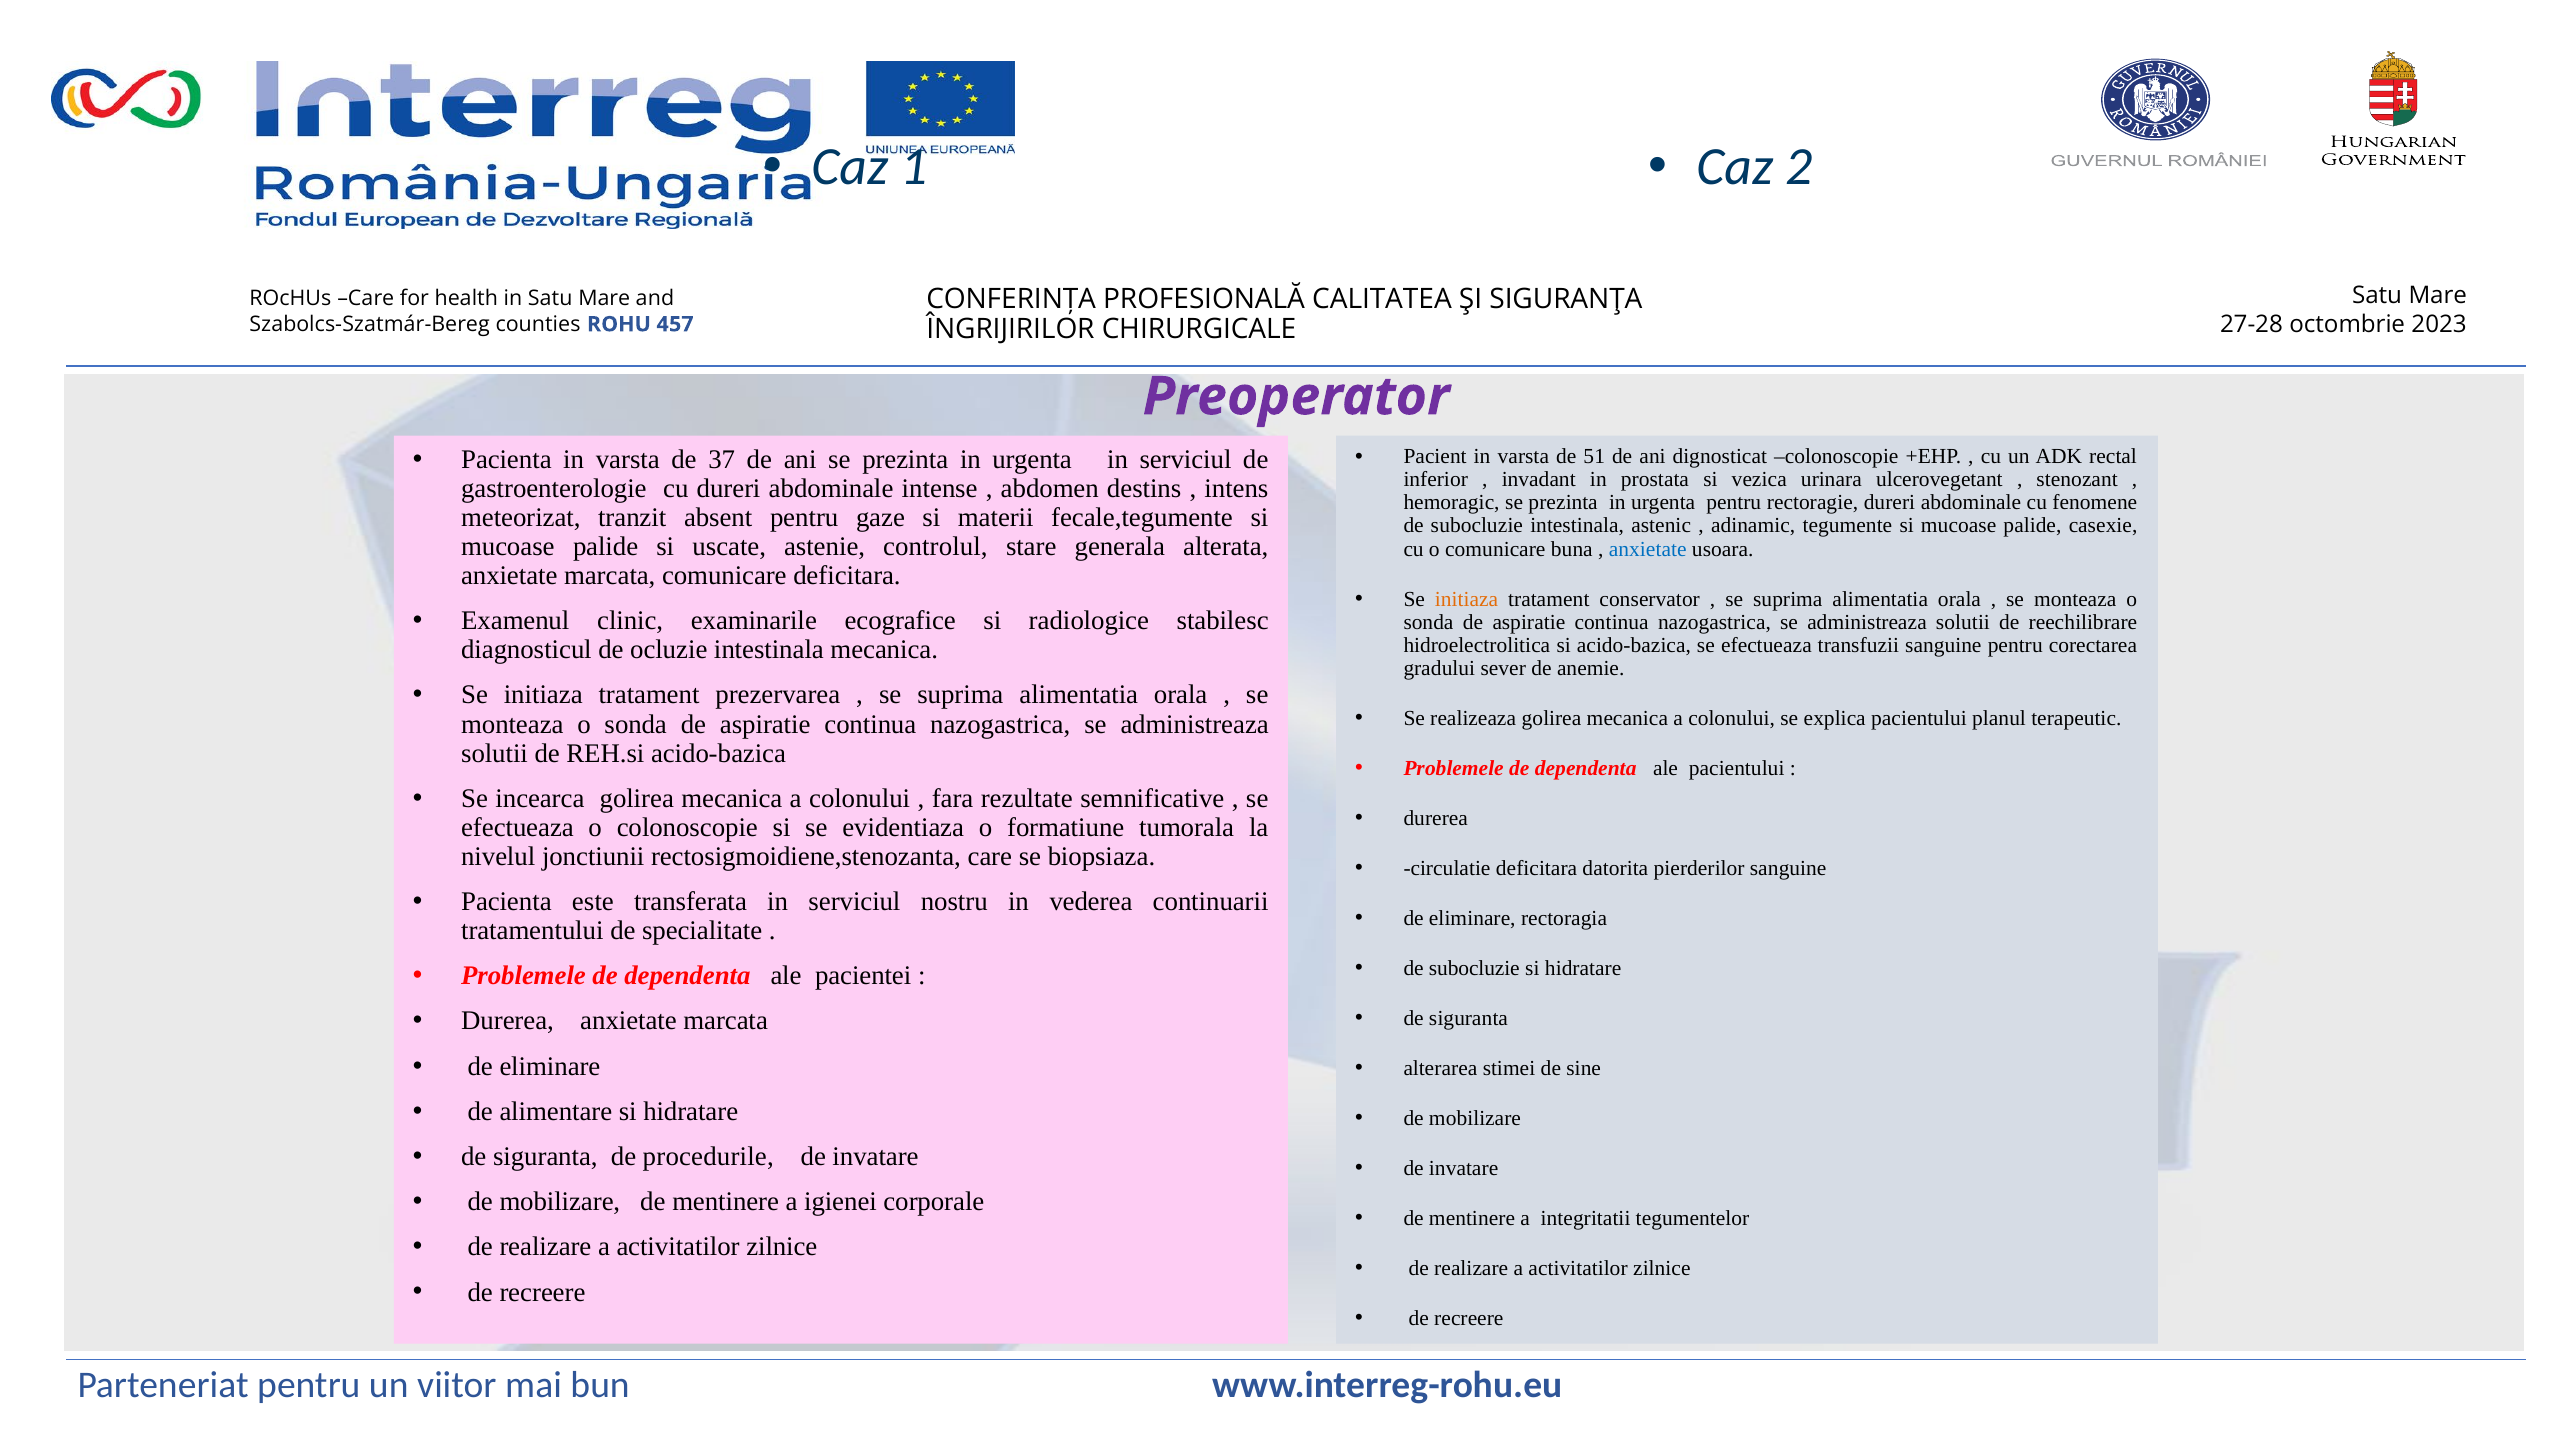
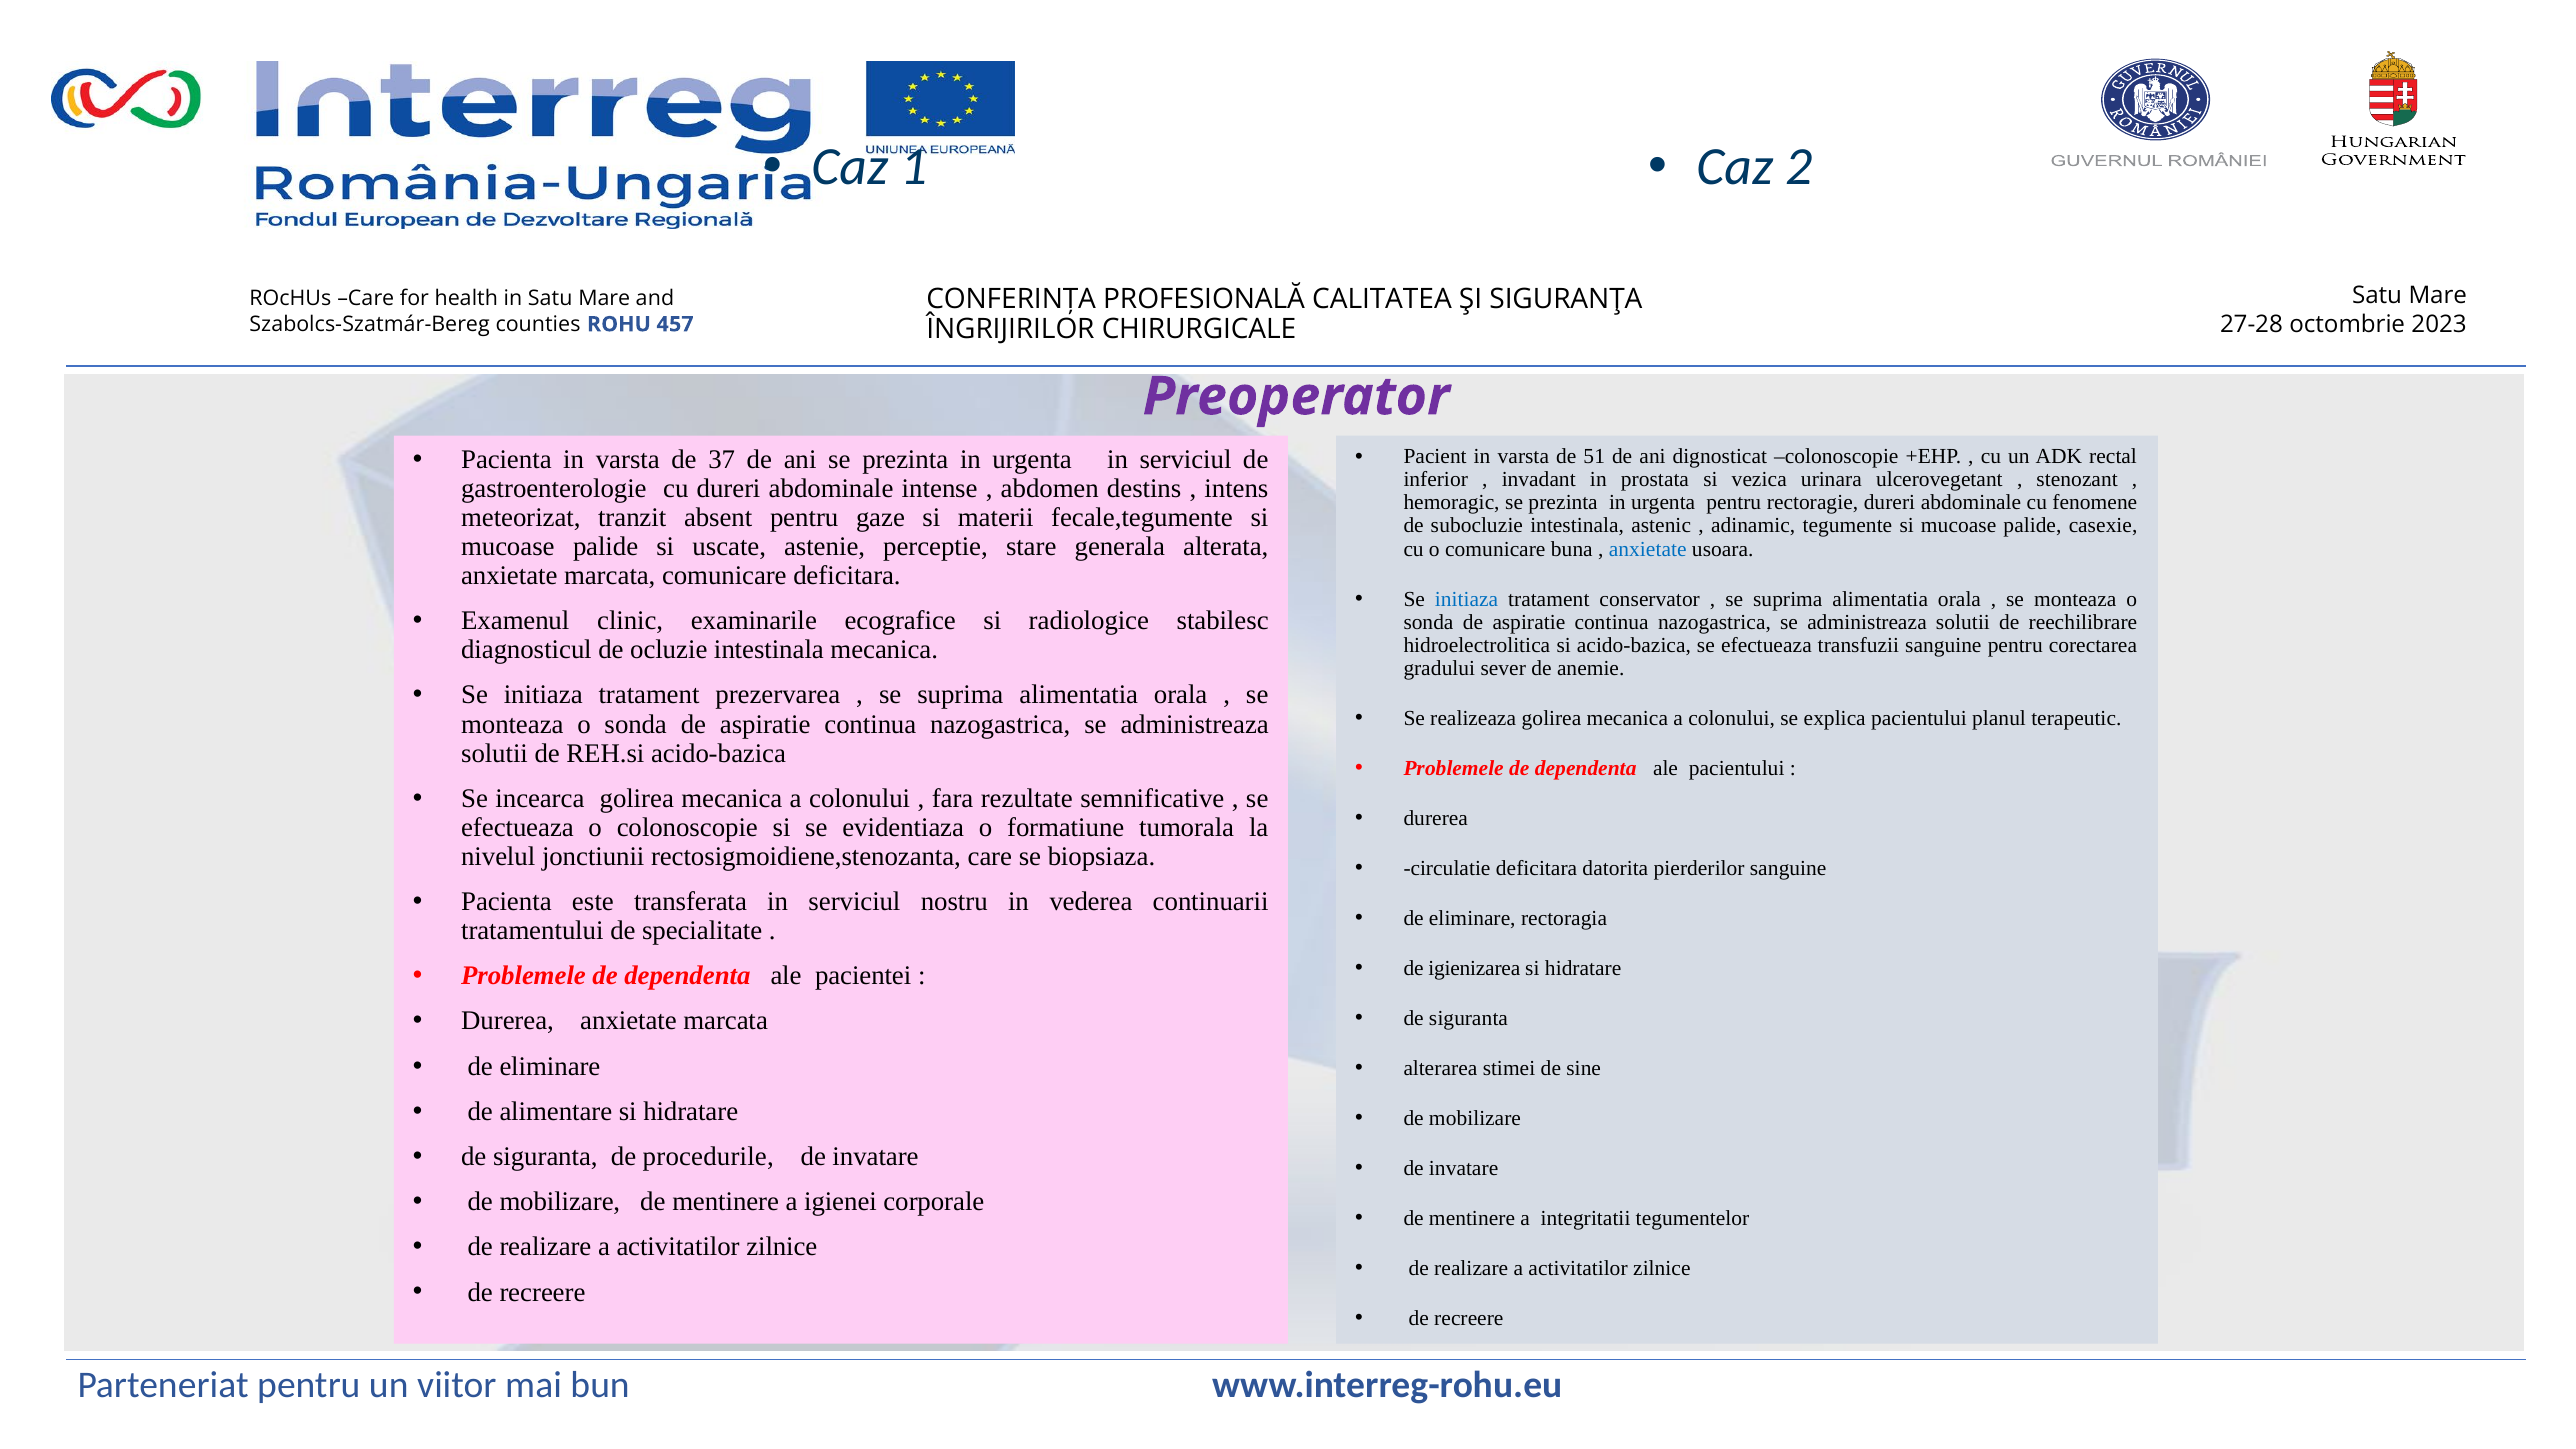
controlul: controlul -> perceptie
initiaza at (1466, 599) colour: orange -> blue
subocluzie at (1474, 968): subocluzie -> igienizarea
